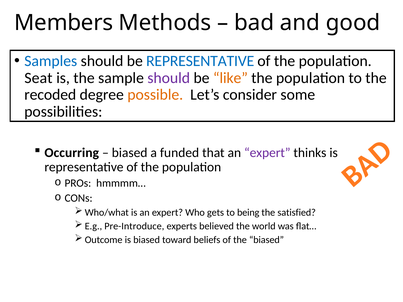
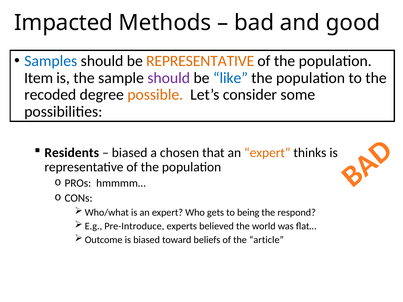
Members: Members -> Impacted
REPRESENTATIVE at (200, 61) colour: blue -> orange
Seat: Seat -> Item
like colour: orange -> blue
Occurring: Occurring -> Residents
funded: funded -> chosen
expert at (267, 153) colour: purple -> orange
satisfied: satisfied -> respond
the biased: biased -> article
